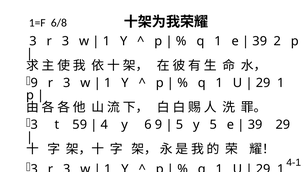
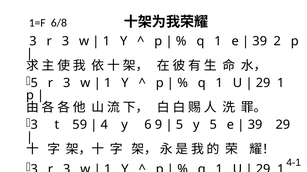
9 at (34, 83): 9 -> 5
